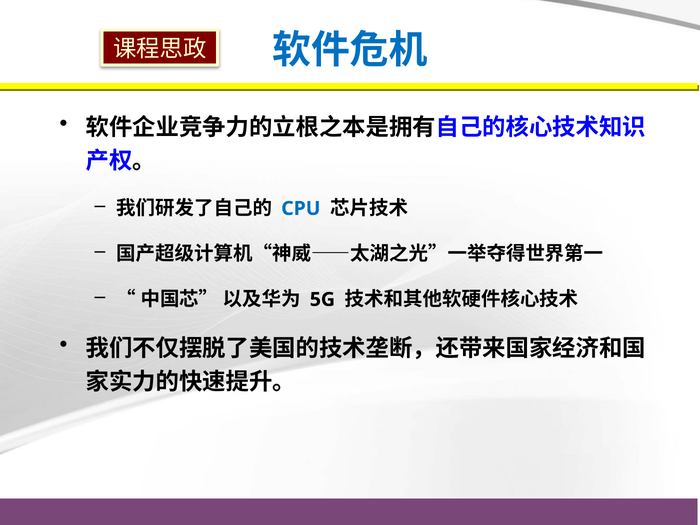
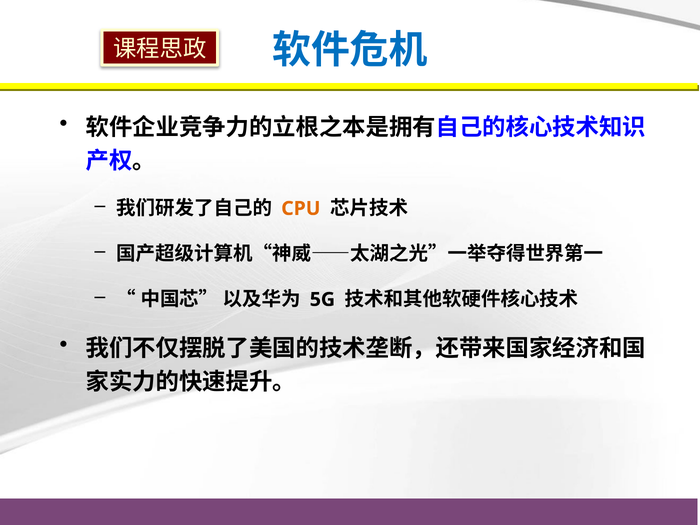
CPU colour: blue -> orange
